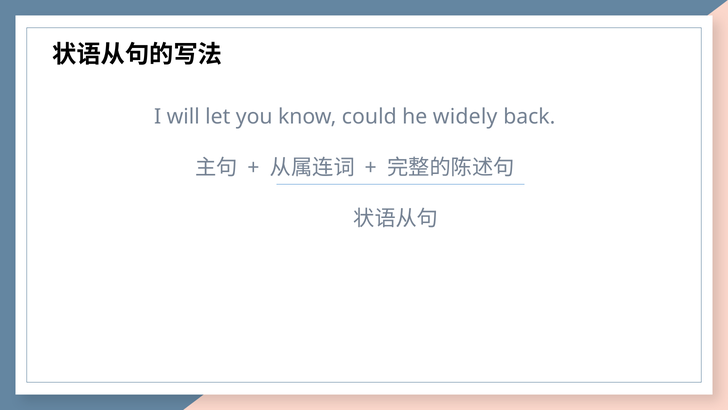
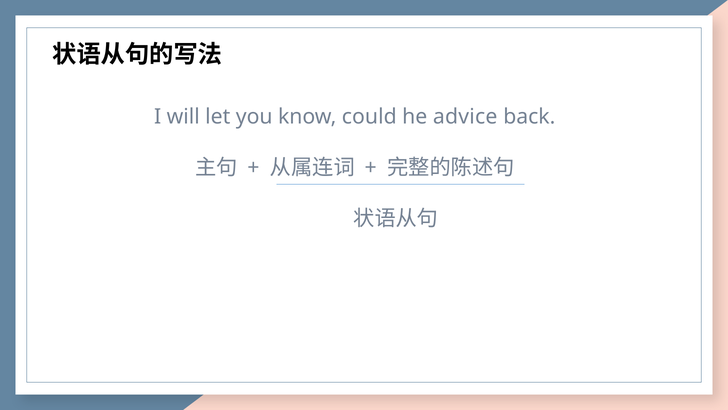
widely: widely -> advice
